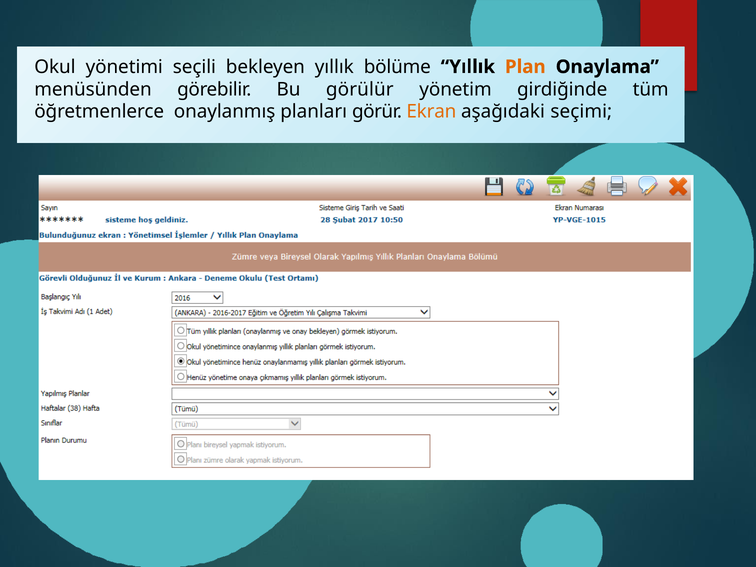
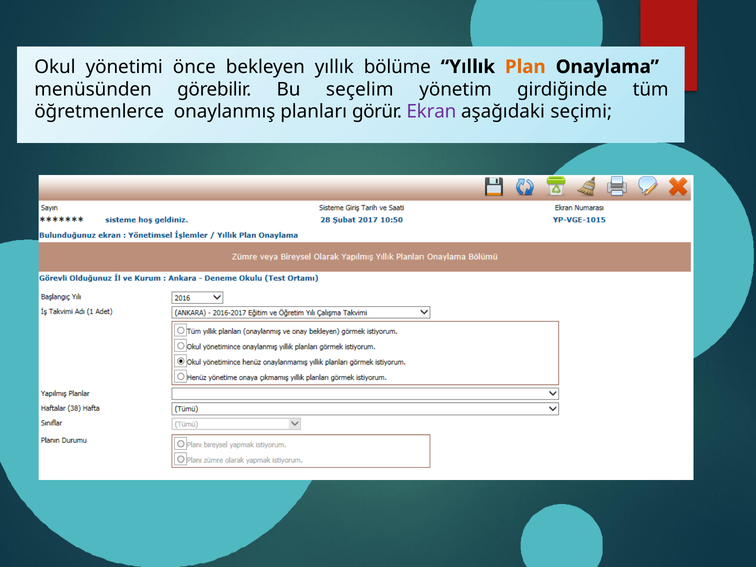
seçili: seçili -> önce
görülür: görülür -> seçelim
Ekran colour: orange -> purple
